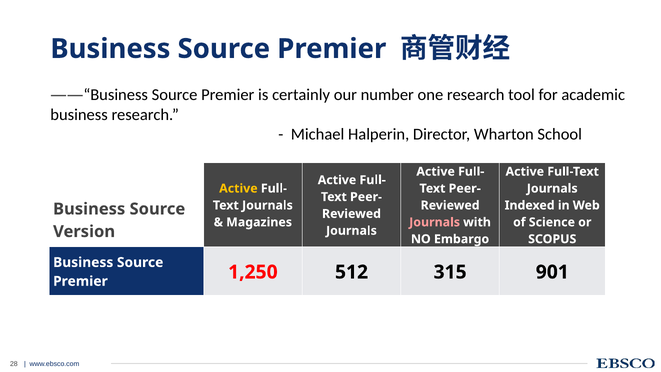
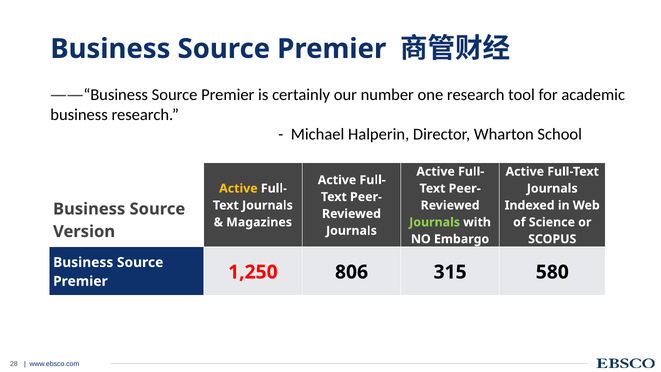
Journals at (435, 222) colour: pink -> light green
512: 512 -> 806
901: 901 -> 580
